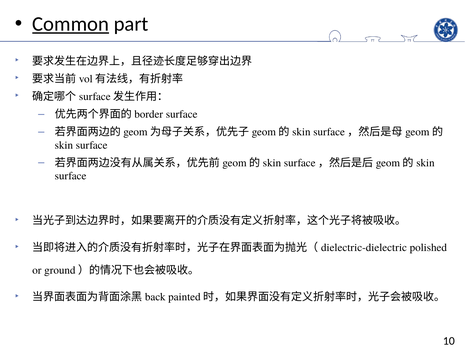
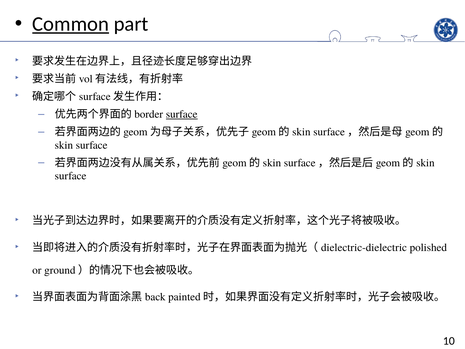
surface at (182, 114) underline: none -> present
